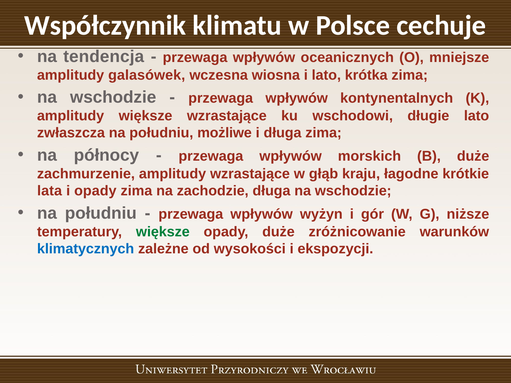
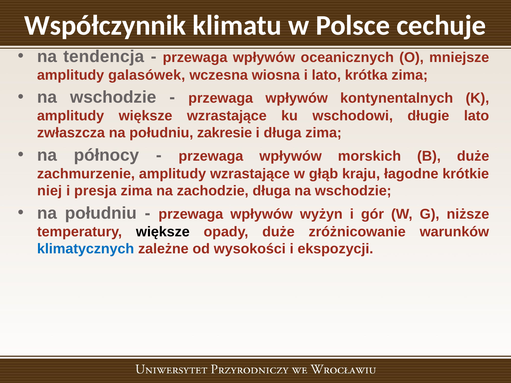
możliwe: możliwe -> zakresie
lata: lata -> niej
i opady: opady -> presja
większe at (163, 232) colour: green -> black
